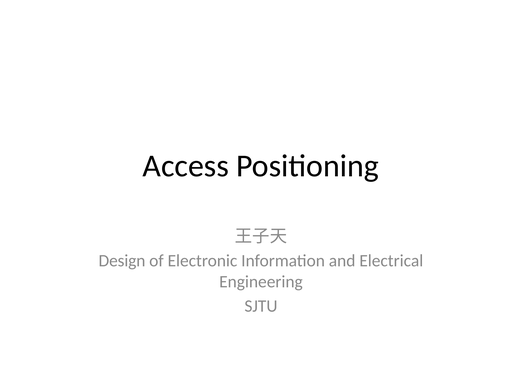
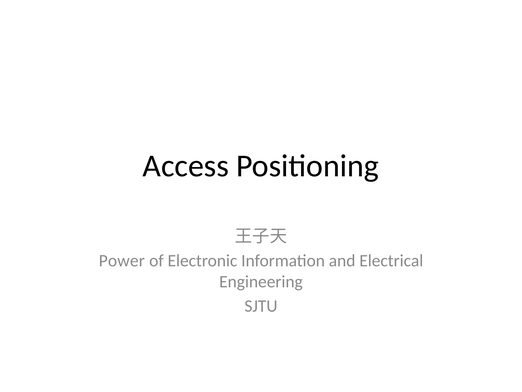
Design: Design -> Power
